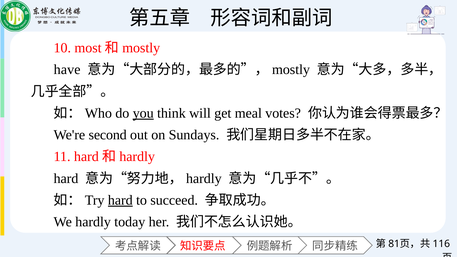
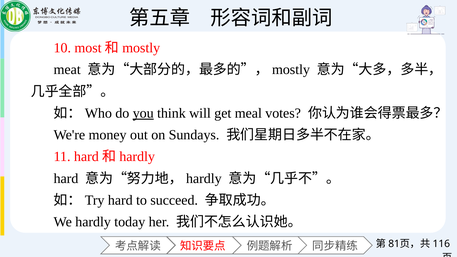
have: have -> meat
second: second -> money
hard at (120, 200) underline: present -> none
